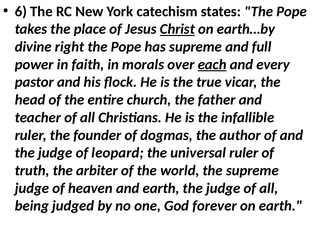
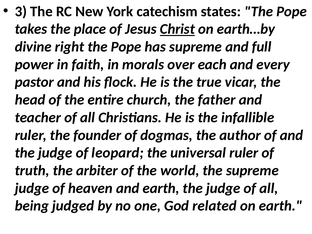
6: 6 -> 3
each underline: present -> none
forever: forever -> related
